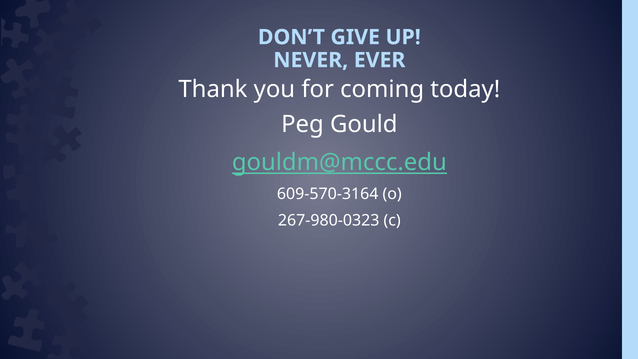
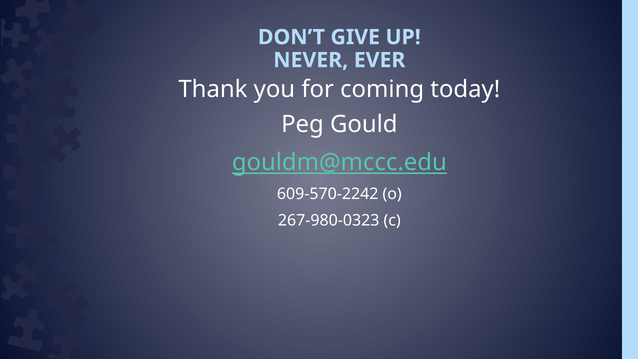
609-570-3164: 609-570-3164 -> 609-570-2242
